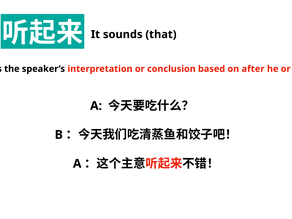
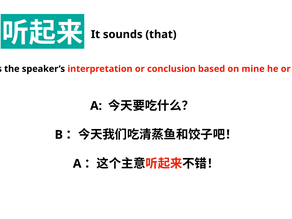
after: after -> mine
